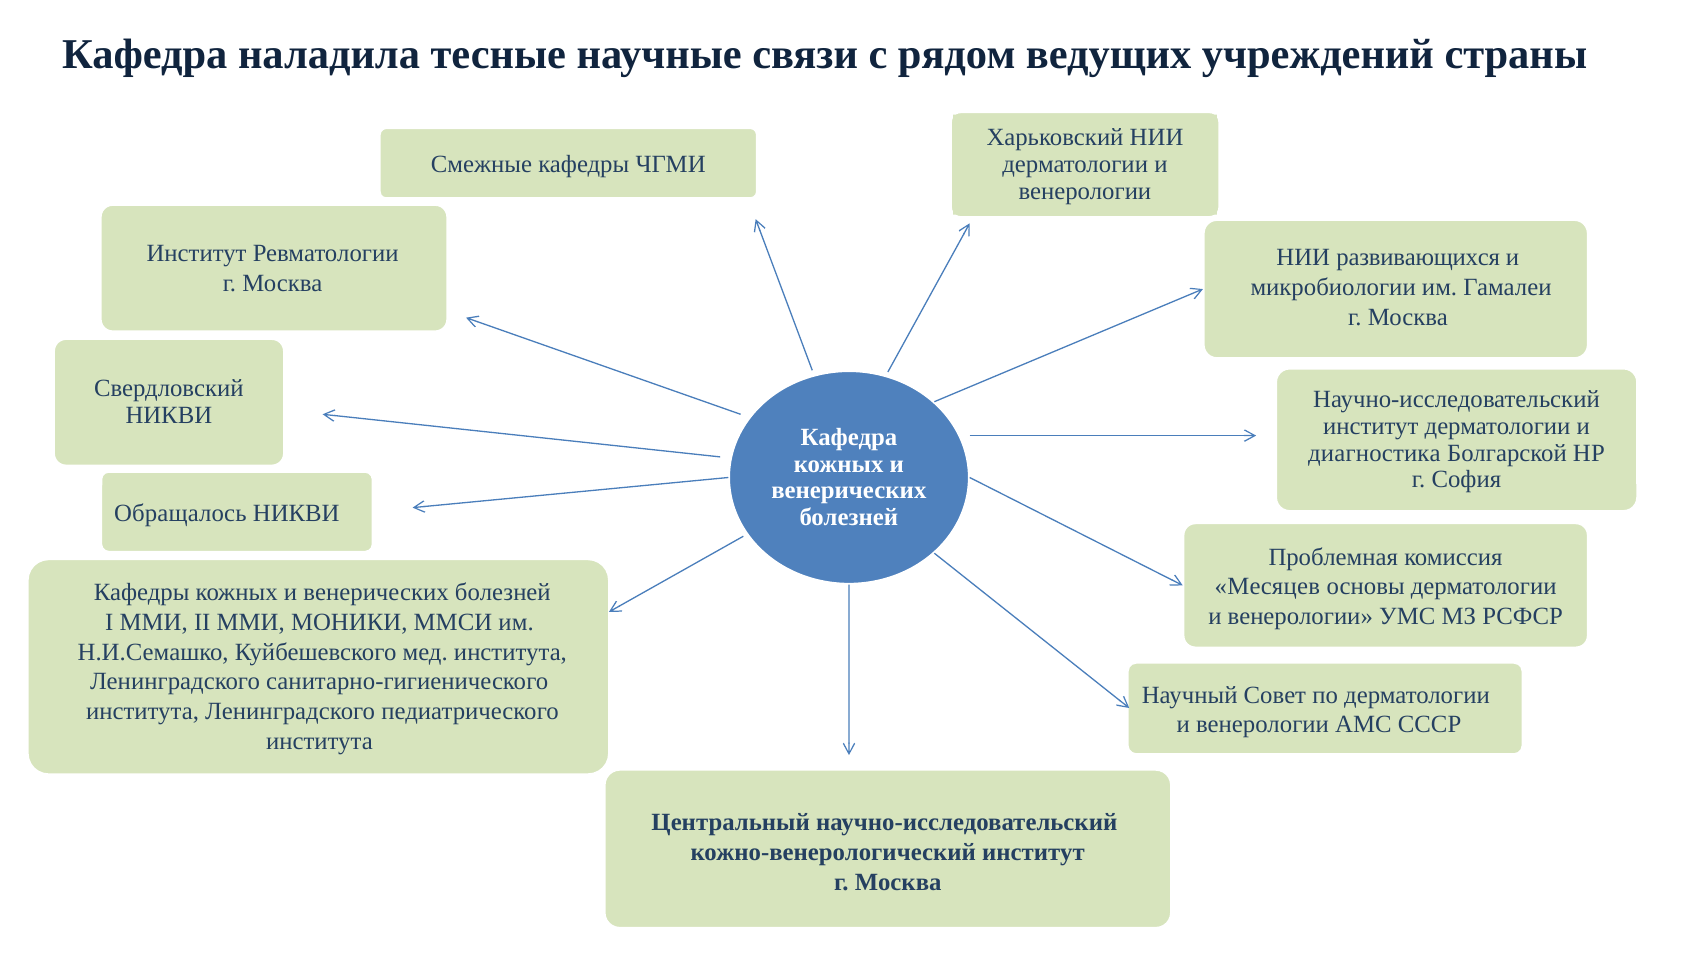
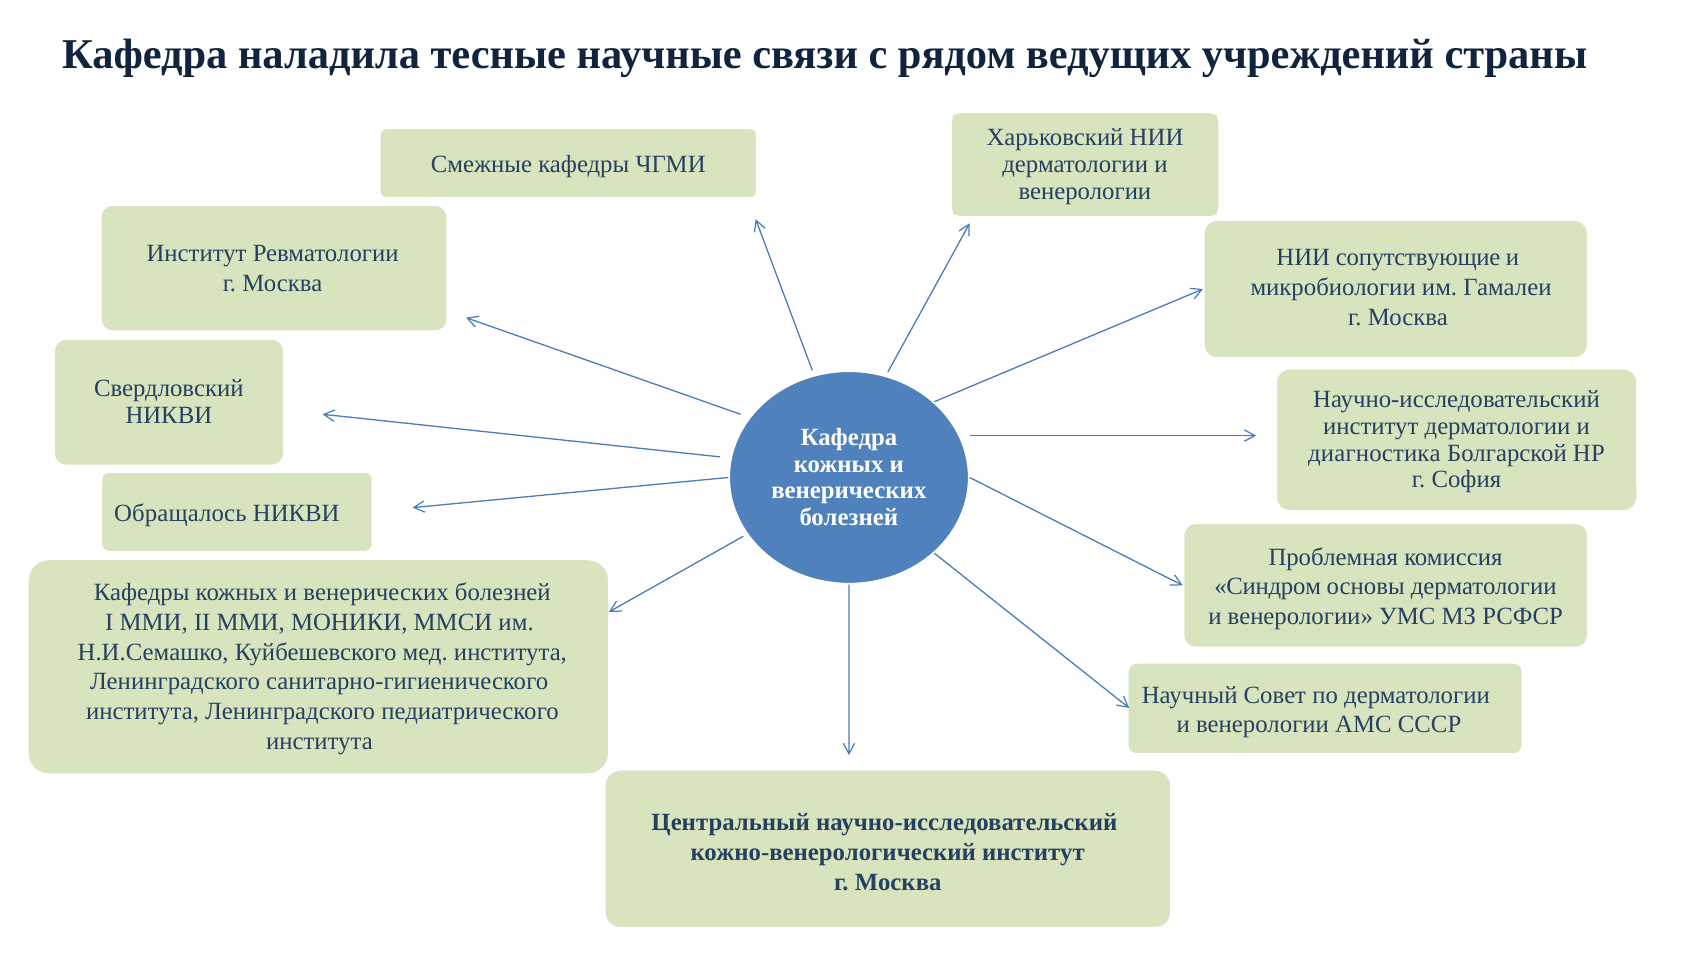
развивающихся: развивающихся -> сопутствующие
Месяцев: Месяцев -> Синдром
